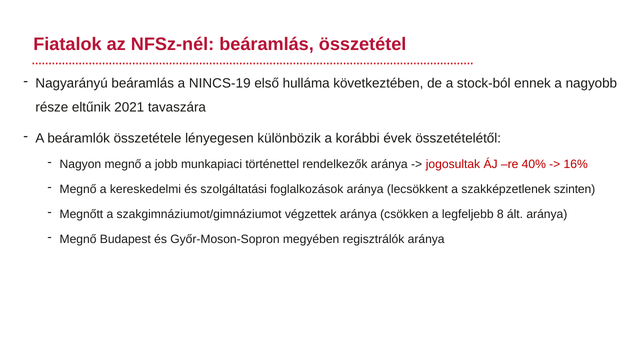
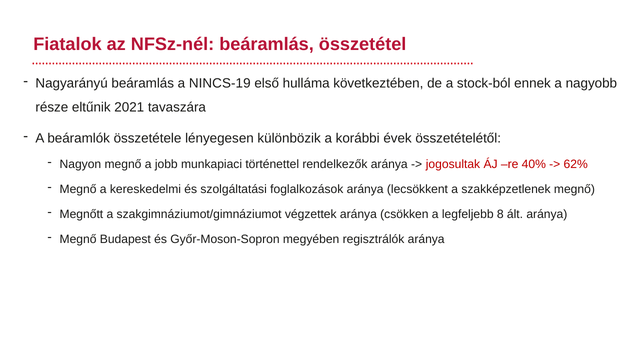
16%: 16% -> 62%
szakképzetlenek szinten: szinten -> megnő
